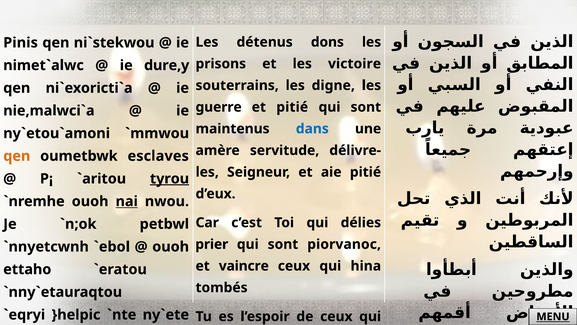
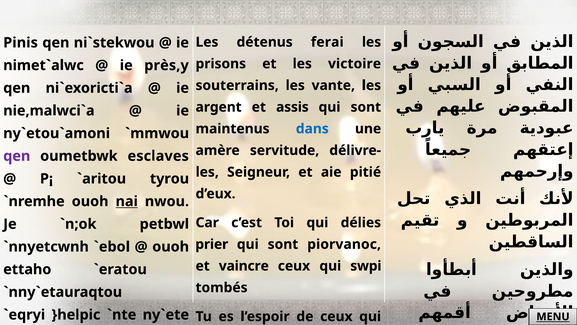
dons: dons -> ferai
dure,y: dure,y -> près,y
digne: digne -> vante
guerre: guerre -> argent
et pitié: pitié -> assis
qen at (17, 156) colour: orange -> purple
tyrou underline: present -> none
hina: hina -> swpi
